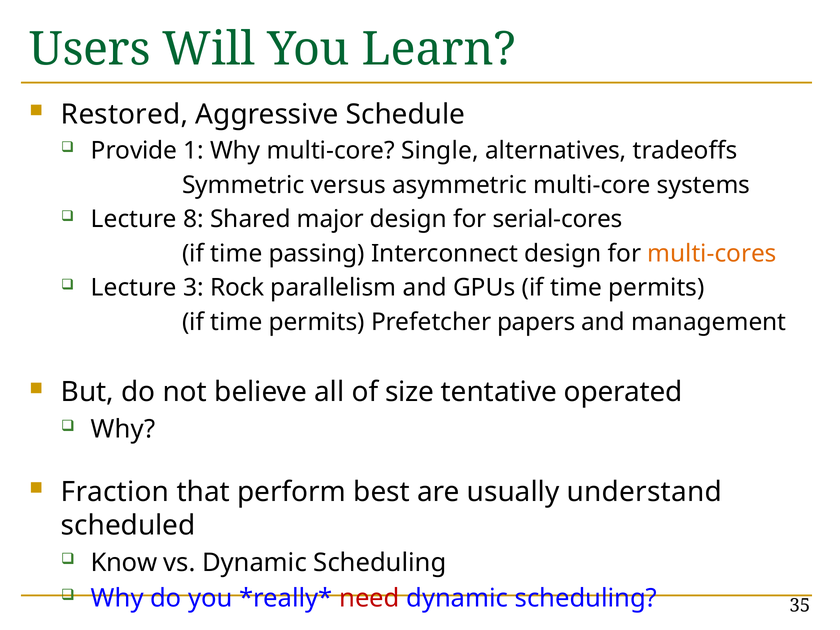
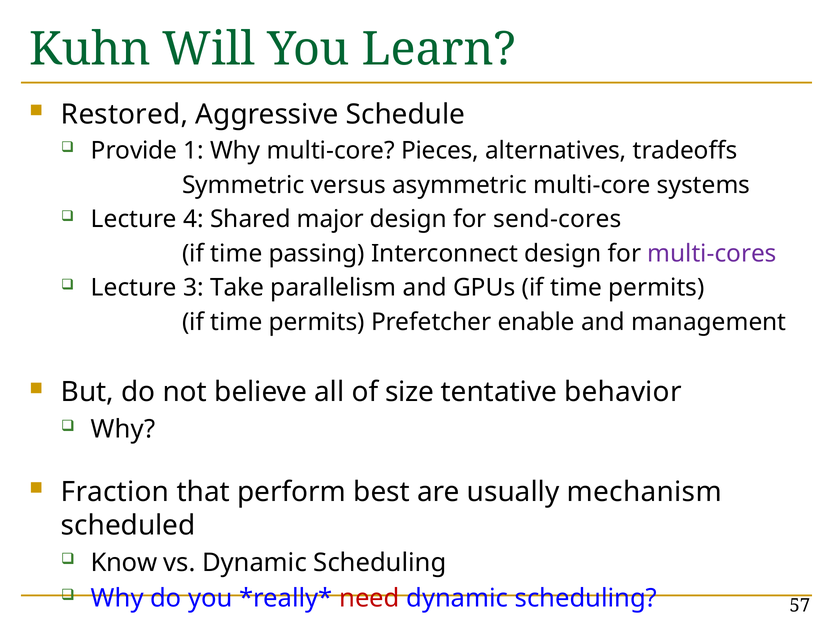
Users: Users -> Kuhn
Single: Single -> Pieces
8: 8 -> 4
serial-cores: serial-cores -> send-cores
multi-cores colour: orange -> purple
Rock: Rock -> Take
papers: papers -> enable
operated: operated -> behavior
understand: understand -> mechanism
35: 35 -> 57
